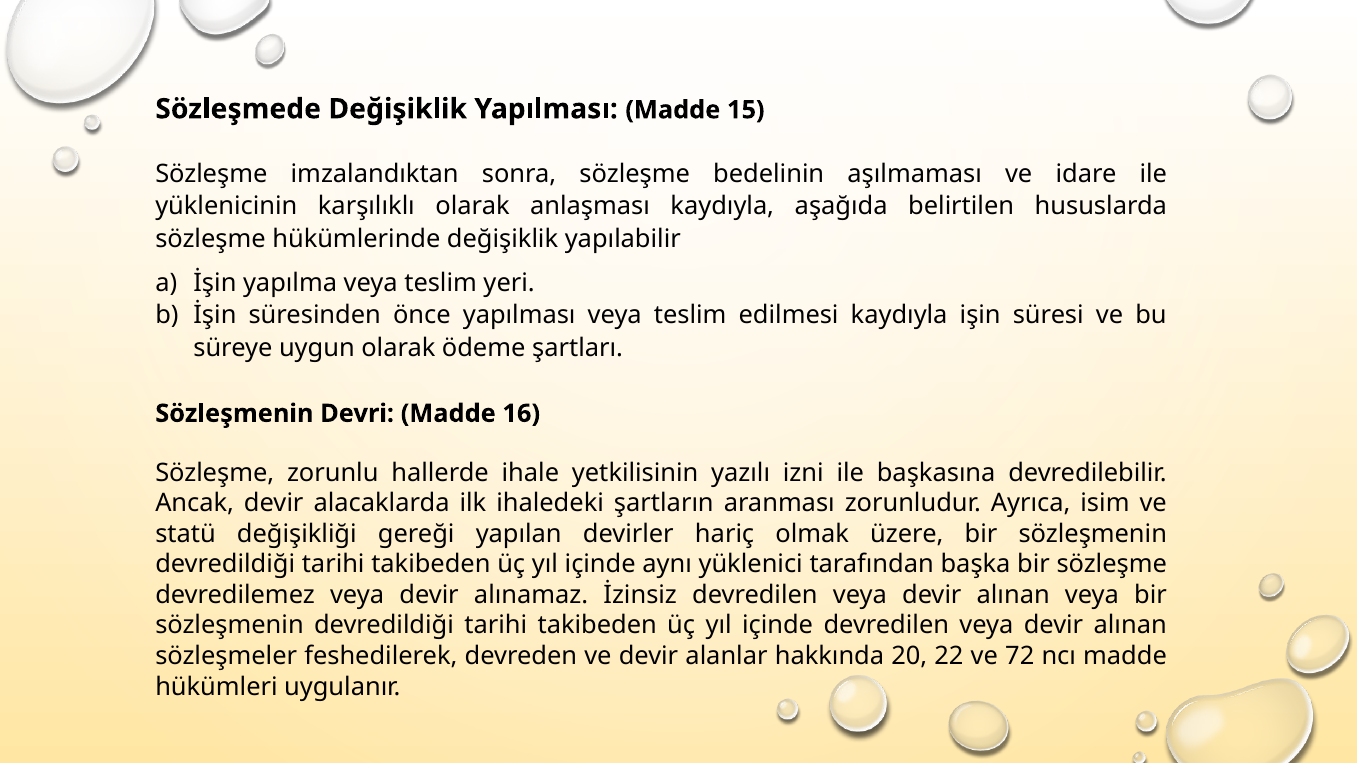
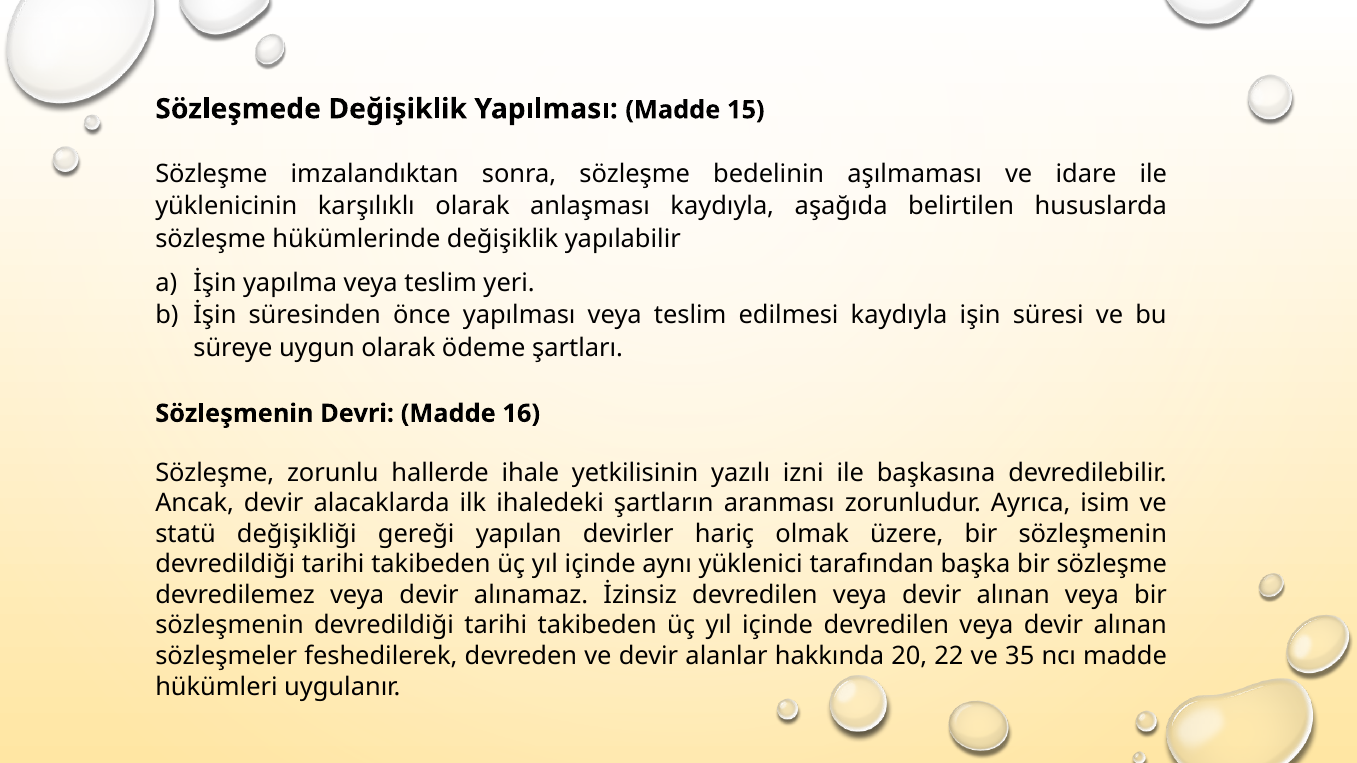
72: 72 -> 35
